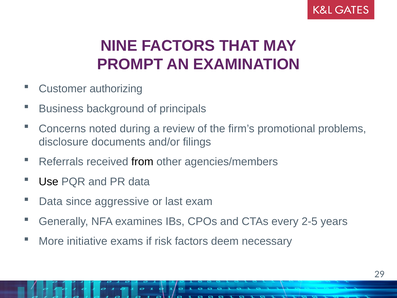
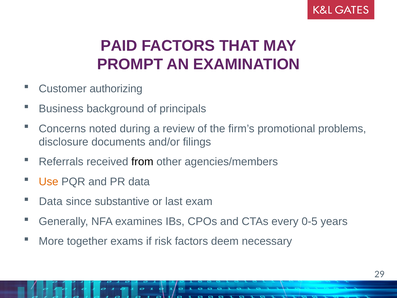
NINE: NINE -> PAID
Use colour: black -> orange
aggressive: aggressive -> substantive
2-5: 2-5 -> 0-5
initiative: initiative -> together
